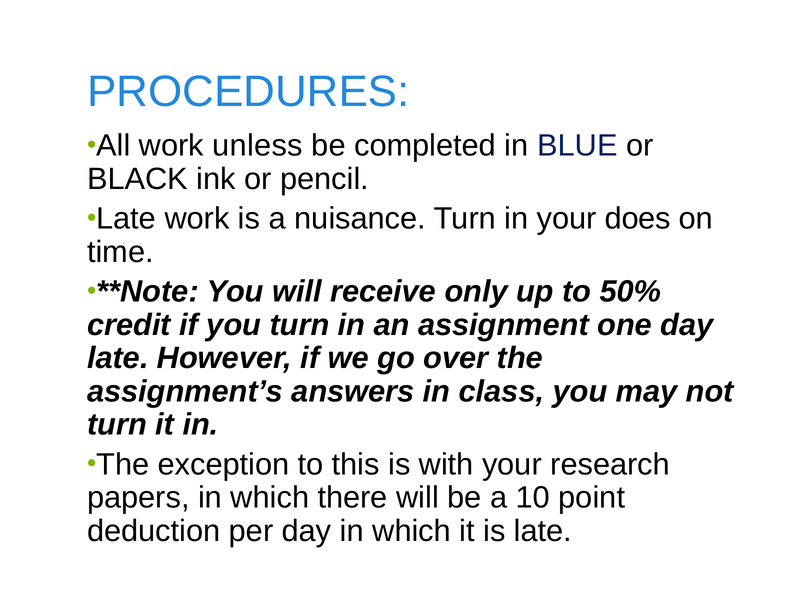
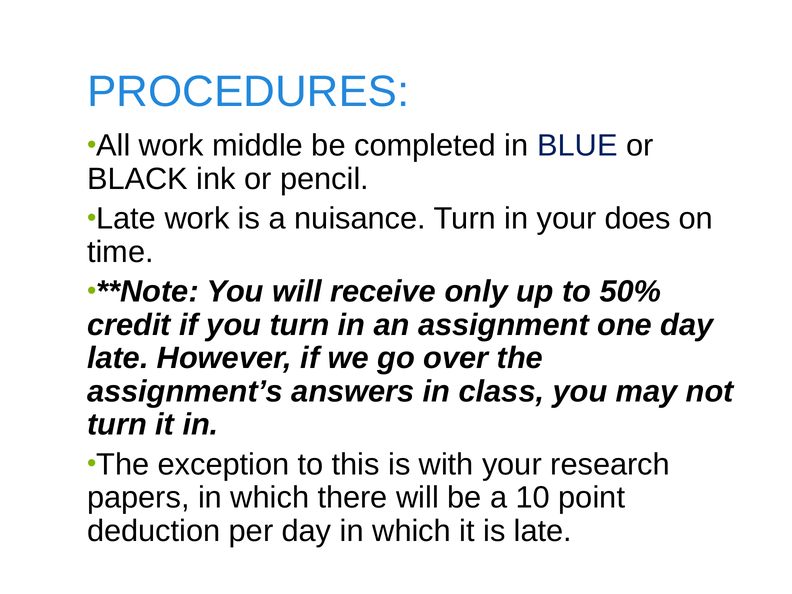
unless: unless -> middle
